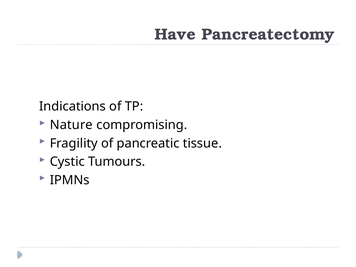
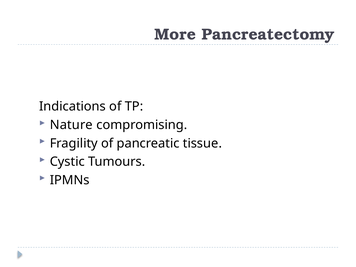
Have: Have -> More
